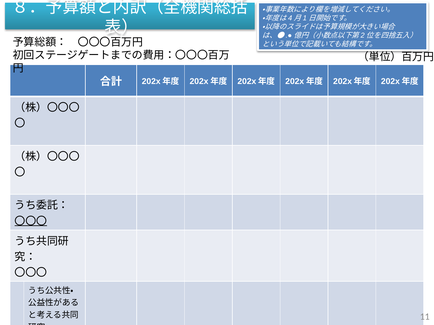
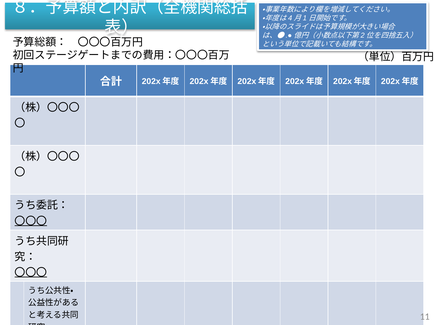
〇〇〇 at (31, 273) underline: none -> present
